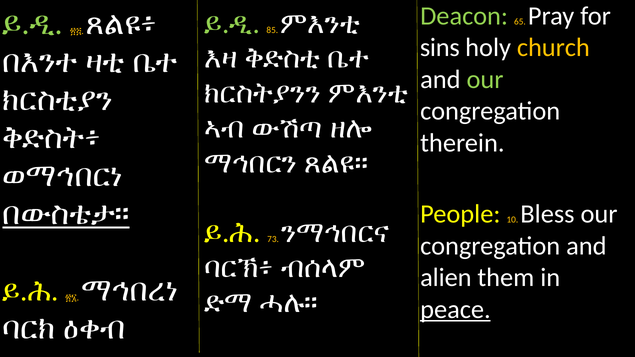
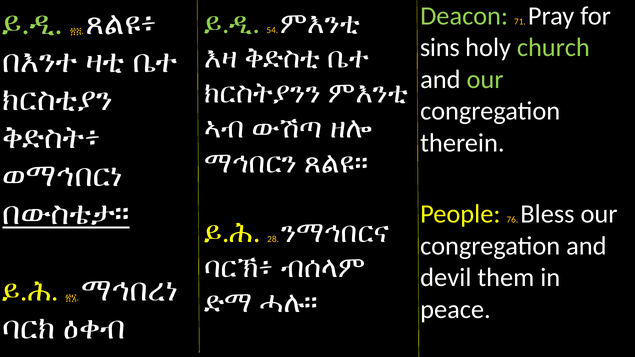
65: 65 -> 71
85: 85 -> 54
church colour: yellow -> light green
10: 10 -> 76
73: 73 -> 28
alien: alien -> devil
peace underline: present -> none
